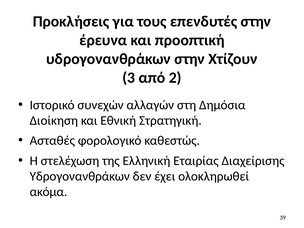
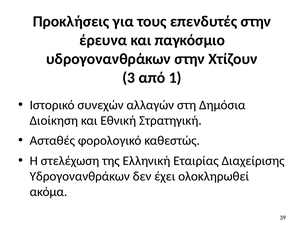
προοπτική: προοπτική -> παγκόσμιο
2: 2 -> 1
